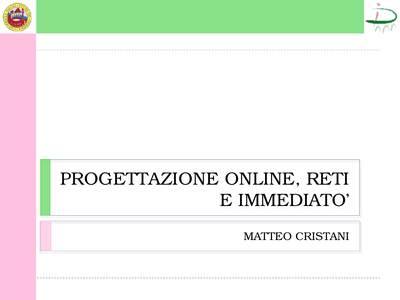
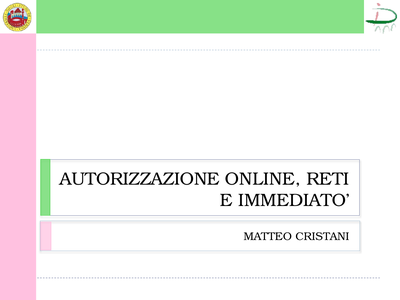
PROGETTAZIONE: PROGETTAZIONE -> AUTORIZZAZIONE
